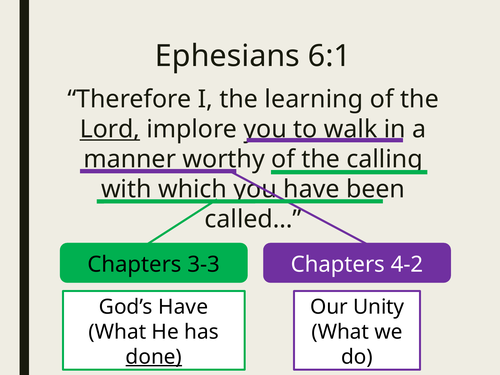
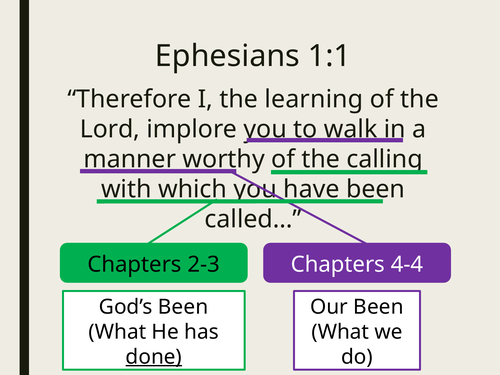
6:1: 6:1 -> 1:1
Lord underline: present -> none
3-3: 3-3 -> 2-3
4-2: 4-2 -> 4-4
God’s Have: Have -> Been
Our Unity: Unity -> Been
